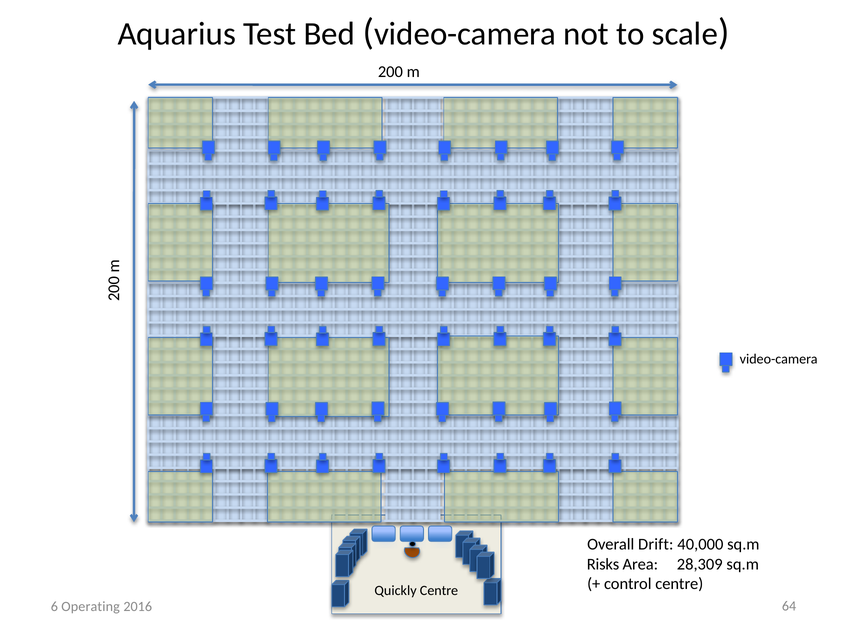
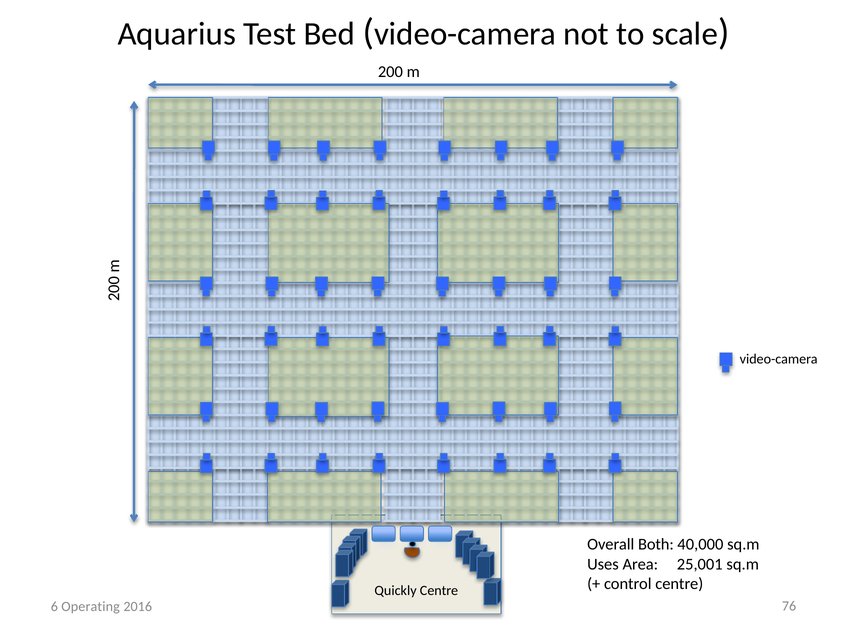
Drift: Drift -> Both
Risks: Risks -> Uses
28,309: 28,309 -> 25,001
64: 64 -> 76
